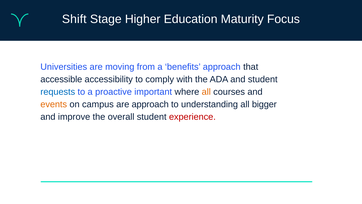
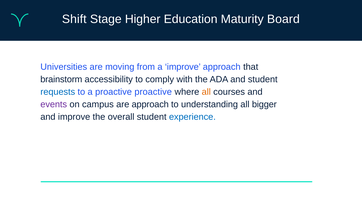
Focus: Focus -> Board
a benefits: benefits -> improve
accessible: accessible -> brainstorm
proactive important: important -> proactive
events colour: orange -> purple
experience colour: red -> blue
